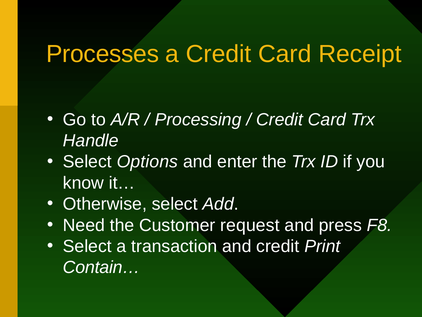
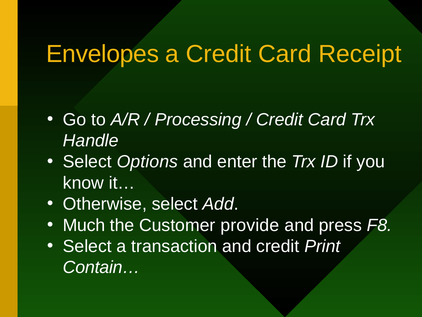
Processes: Processes -> Envelopes
Need: Need -> Much
request: request -> provide
